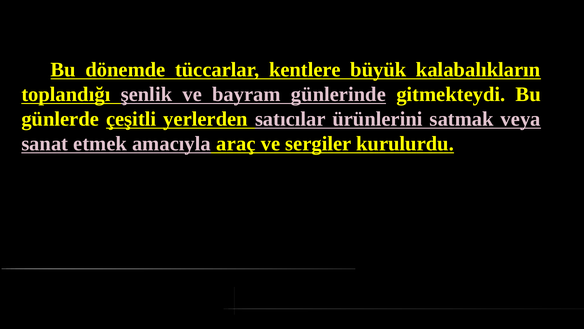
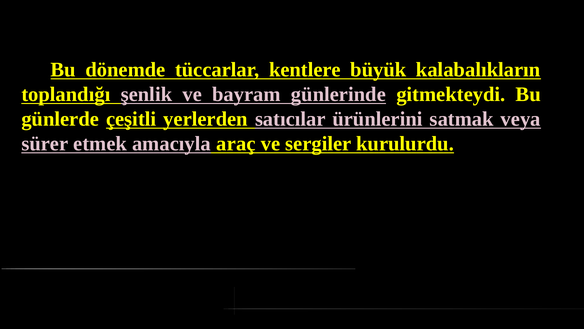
sanat: sanat -> sürer
